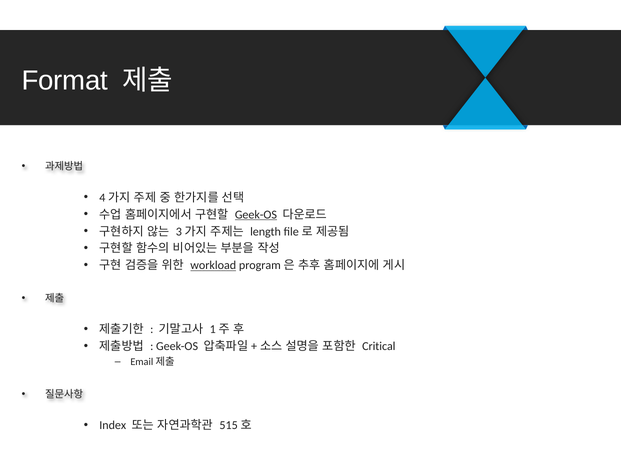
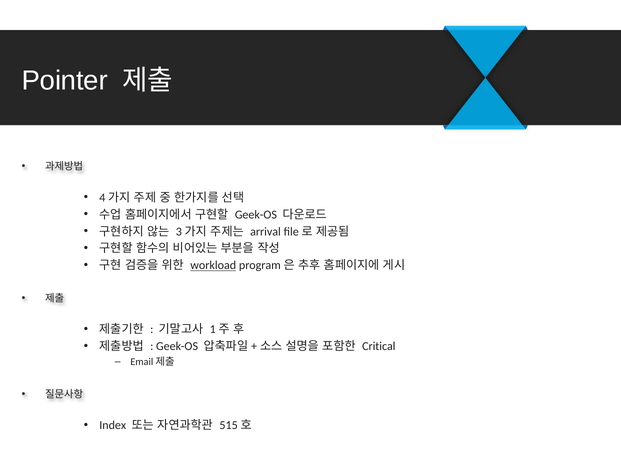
Format: Format -> Pointer
Geek-OS at (256, 214) underline: present -> none
length: length -> arrival
